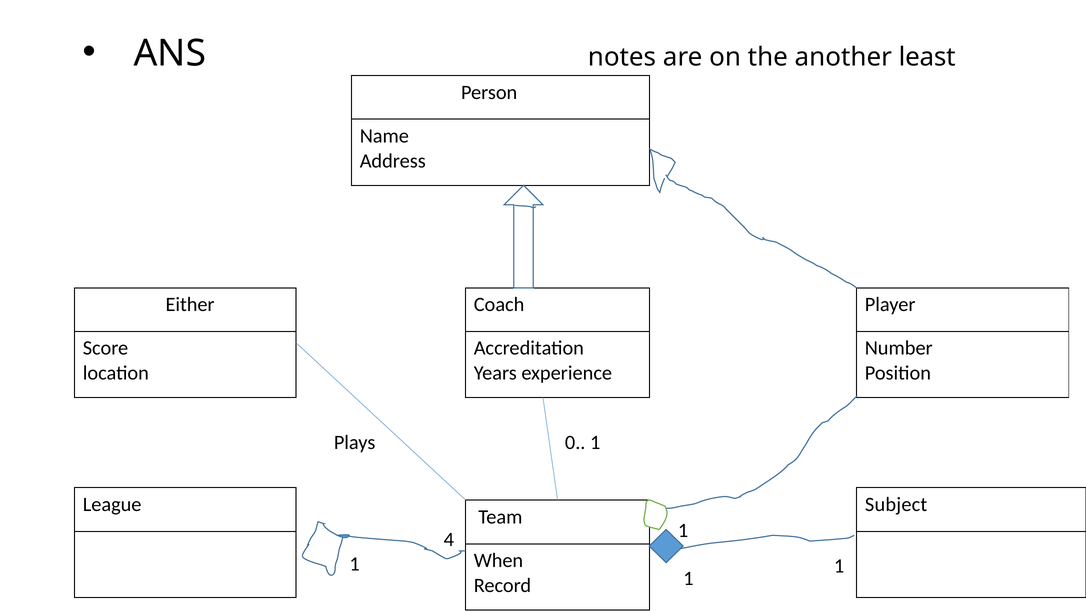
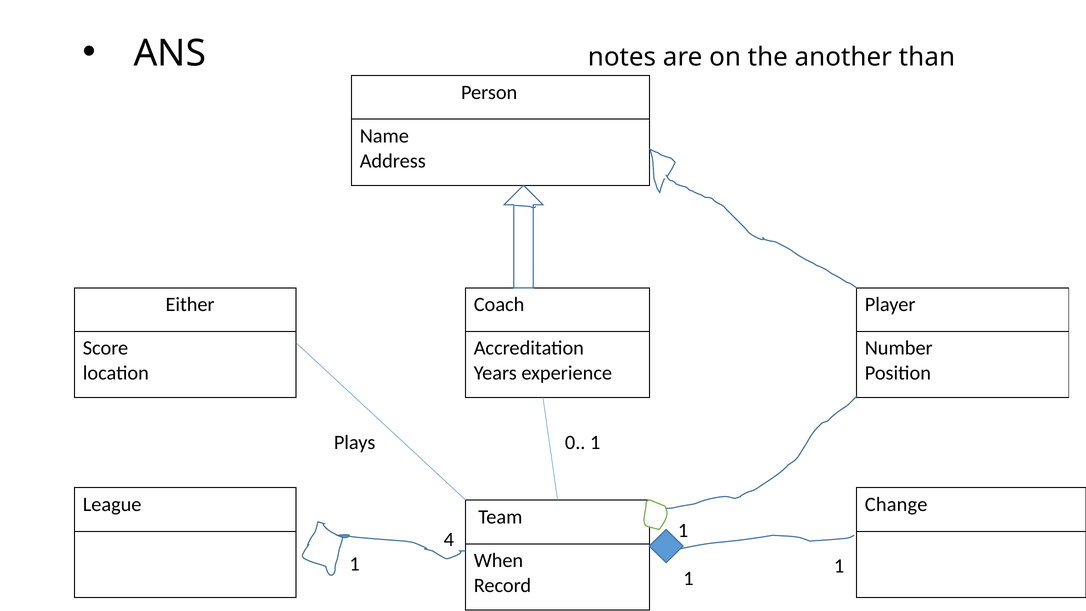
least: least -> than
Subject: Subject -> Change
